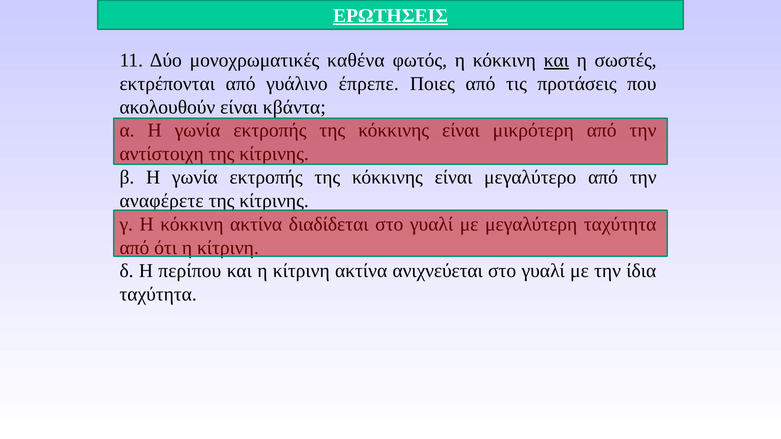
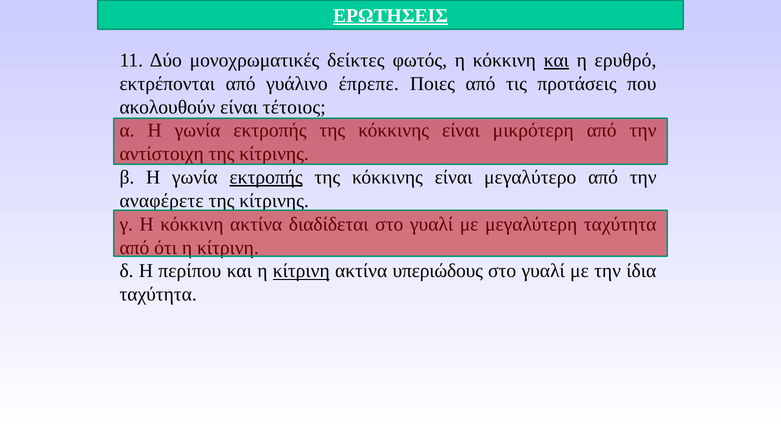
καθένα: καθένα -> δείκτες
σωστές: σωστές -> ερυθρό
κβάντα: κβάντα -> τέτοιος
εκτροπής at (266, 177) underline: none -> present
κίτρινη at (301, 271) underline: none -> present
ανιχνεύεται: ανιχνεύεται -> υπεριώδους
